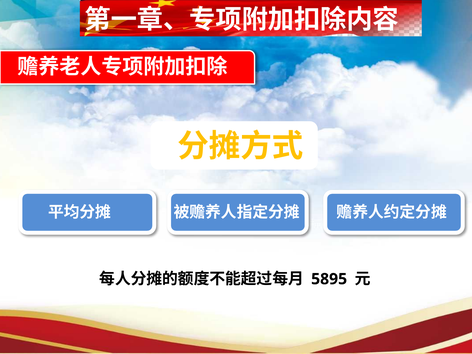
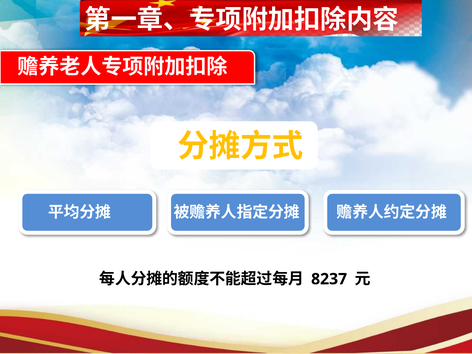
5895: 5895 -> 8237
